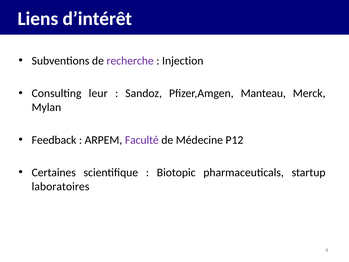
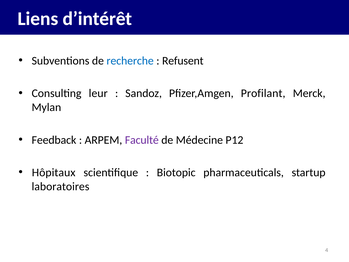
recherche colour: purple -> blue
Injection: Injection -> Refusent
Manteau: Manteau -> Profilant
Certaines: Certaines -> Hôpitaux
